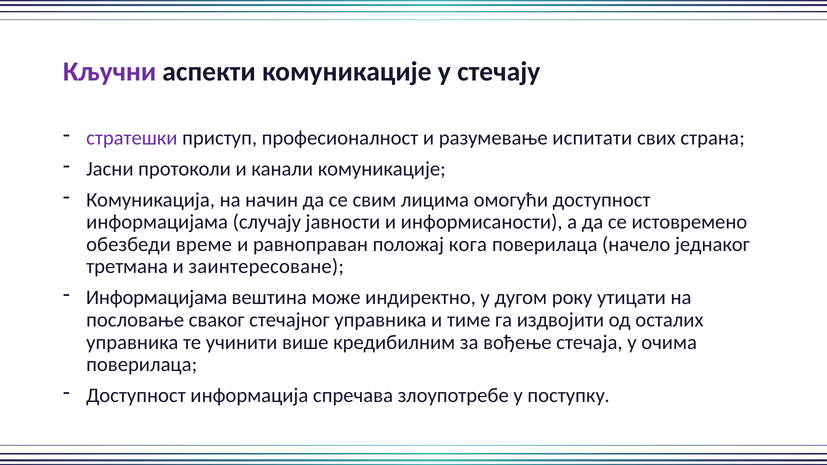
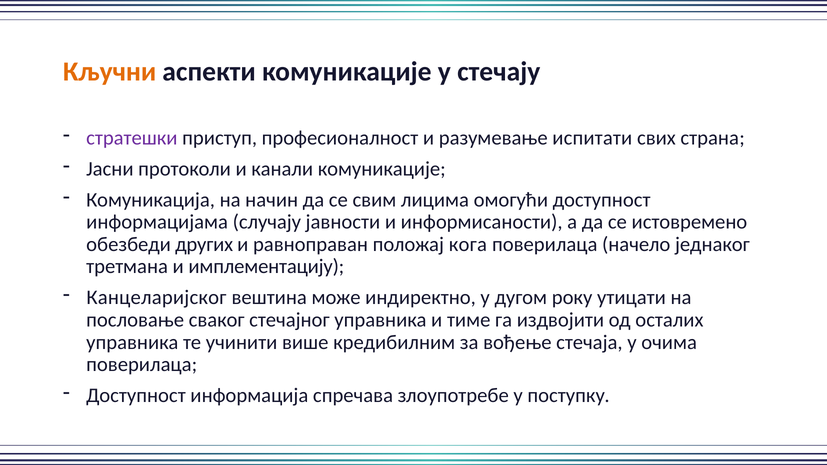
Кључни colour: purple -> orange
време: време -> других
заинтересоване: заинтересоване -> имплементацију
Информацијама at (157, 298): Информацијама -> Канцеларијског
